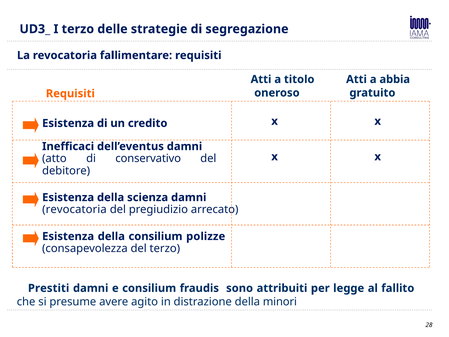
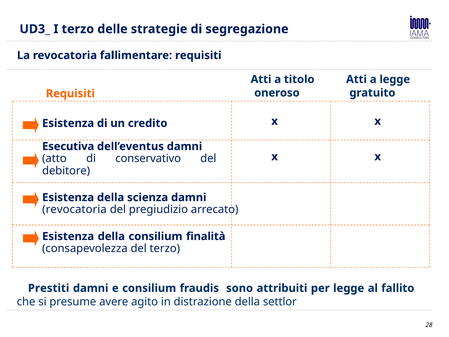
a abbia: abbia -> legge
Inefficaci: Inefficaci -> Esecutiva
polizze: polizze -> finalità
minori: minori -> settlor
